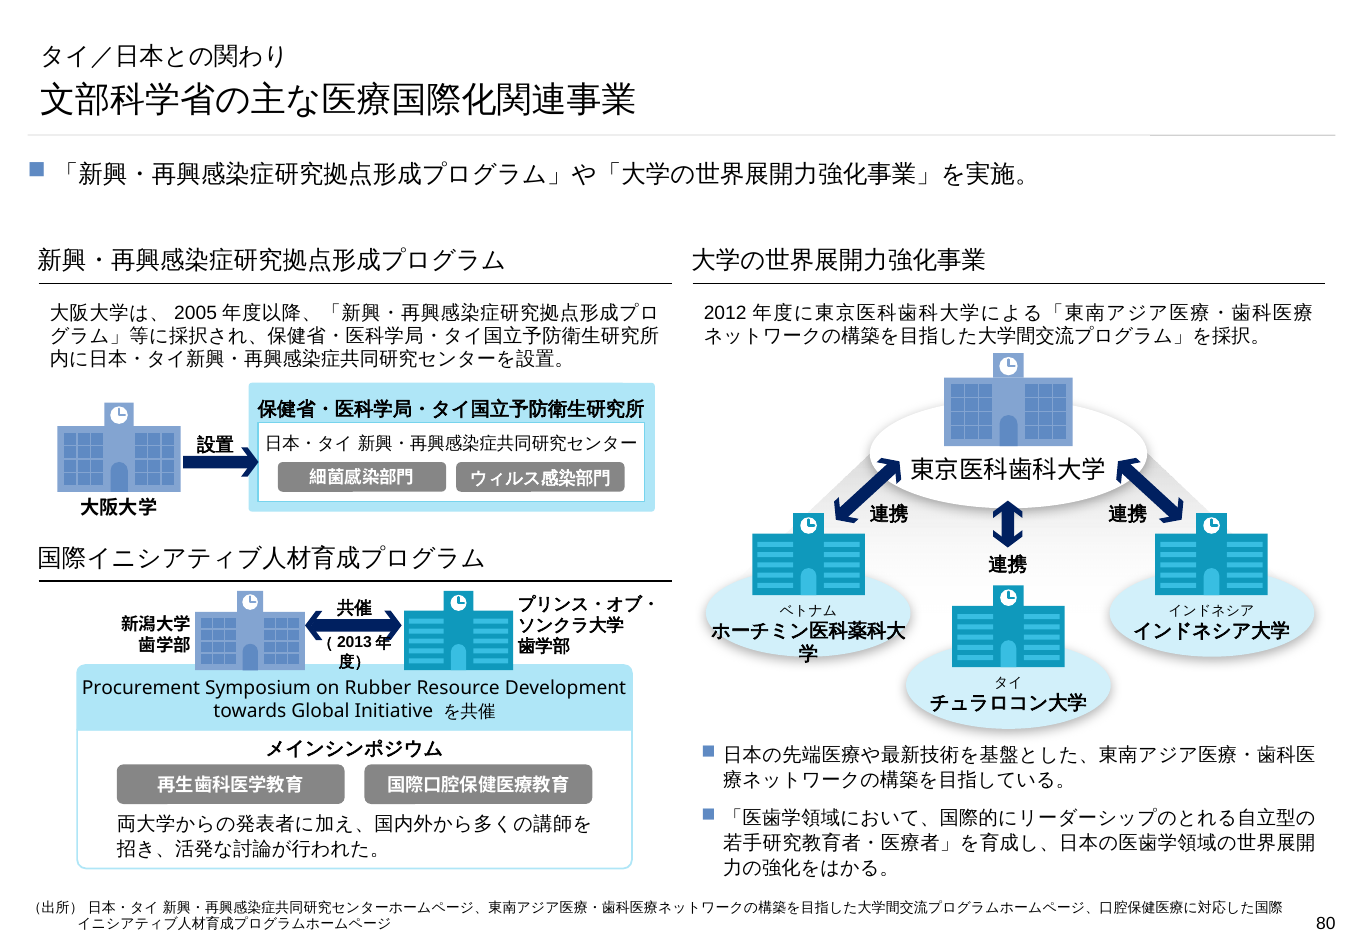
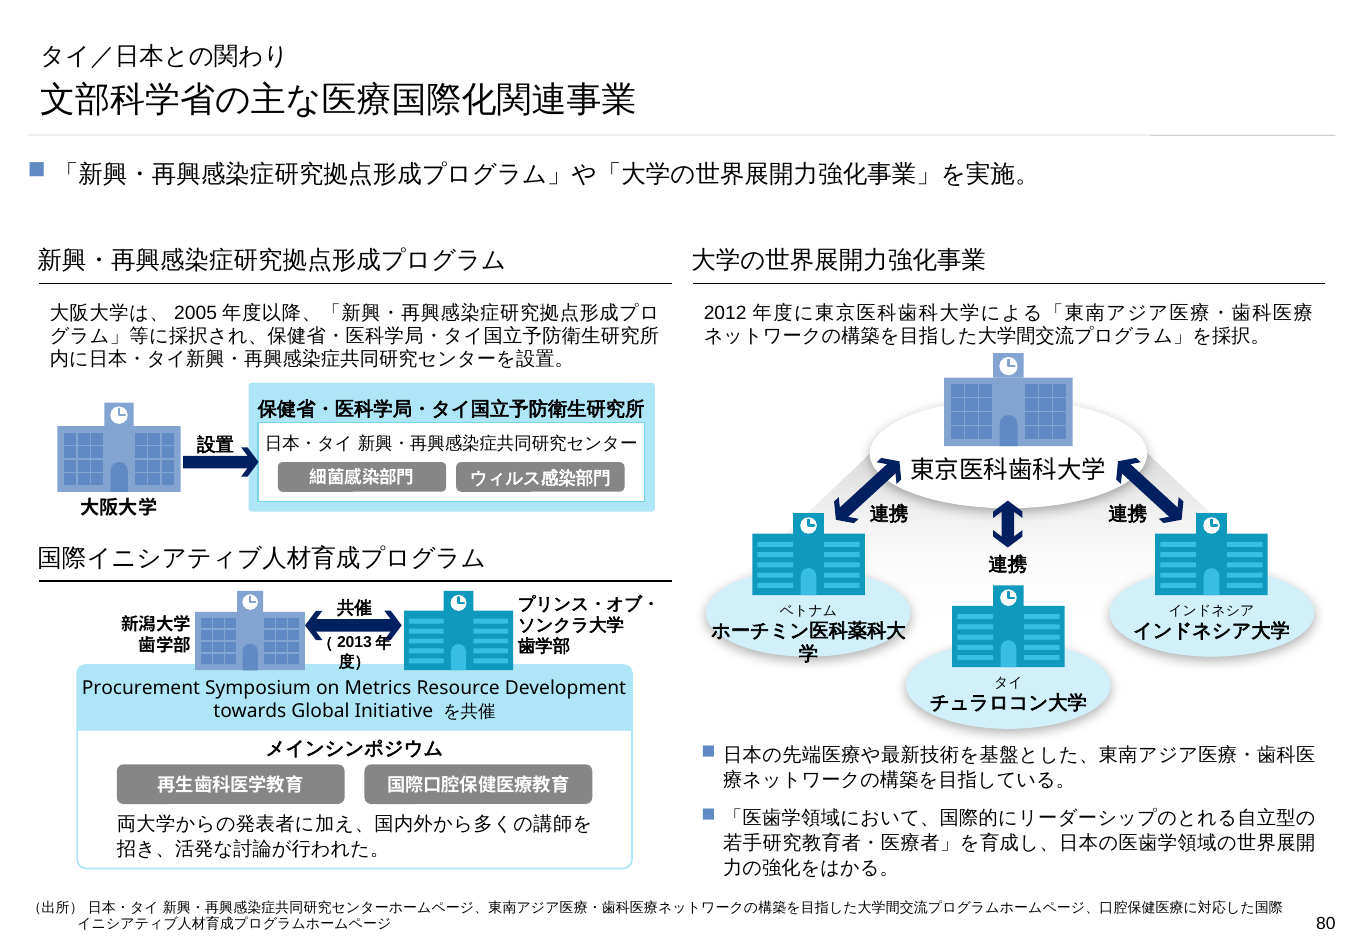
Rubber: Rubber -> Metrics
